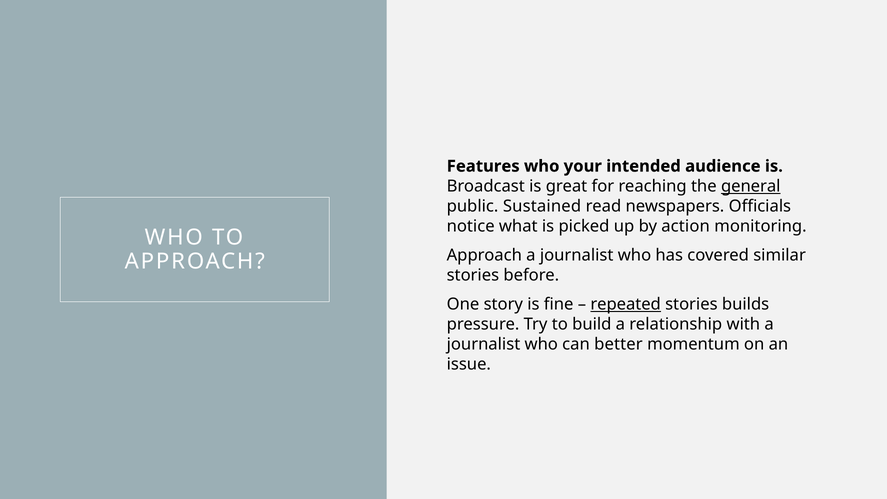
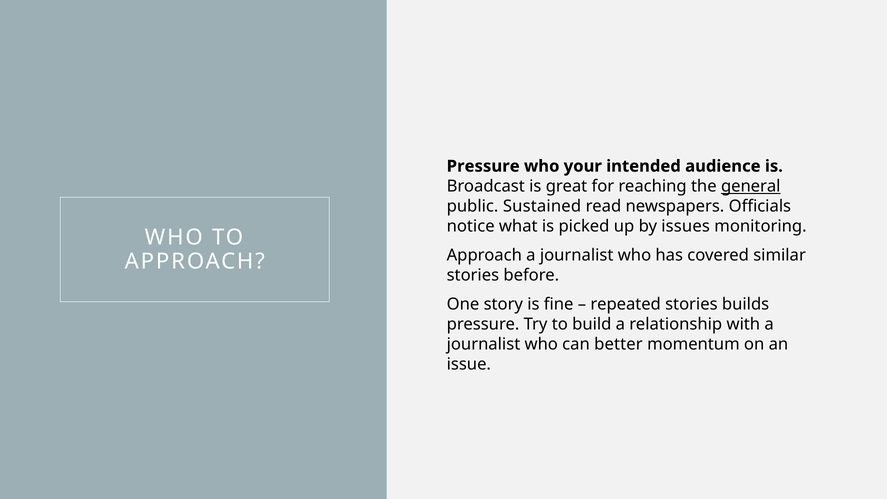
Features at (483, 166): Features -> Pressure
action: action -> issues
repeated underline: present -> none
